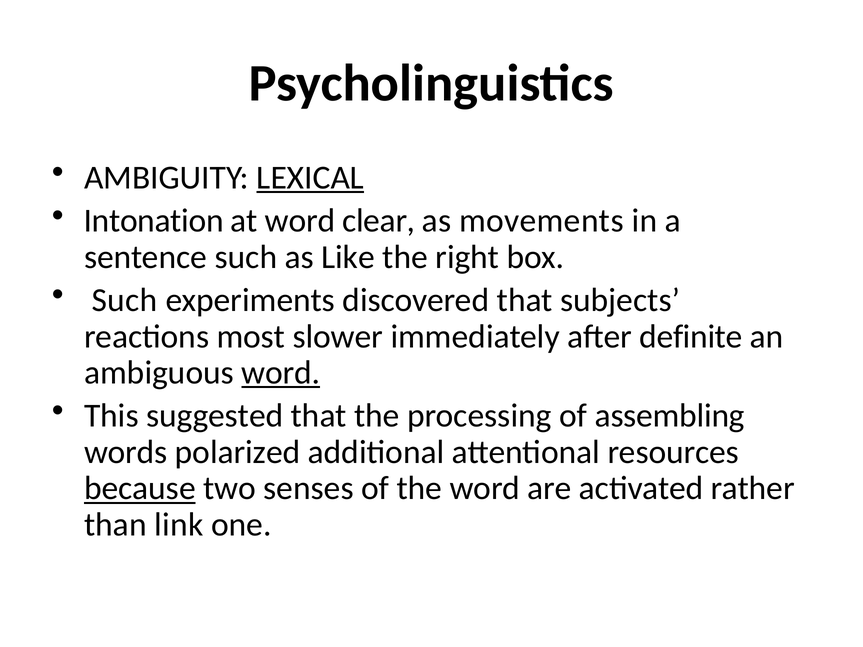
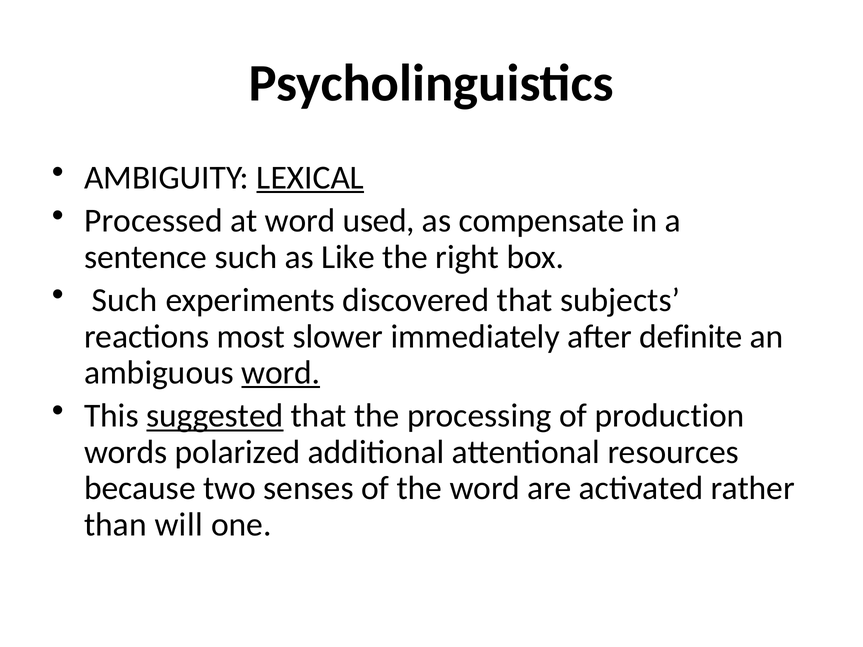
Intonation: Intonation -> Processed
clear: clear -> used
movements: movements -> compensate
suggested underline: none -> present
assembling: assembling -> production
because underline: present -> none
link: link -> will
